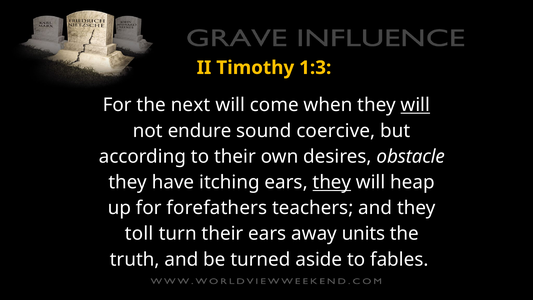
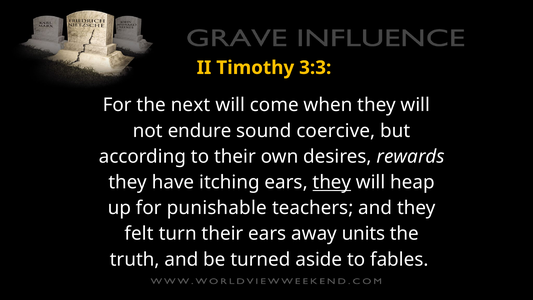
1:3: 1:3 -> 3:3
will at (415, 105) underline: present -> none
obstacle: obstacle -> rewards
forefathers: forefathers -> punishable
toll: toll -> felt
